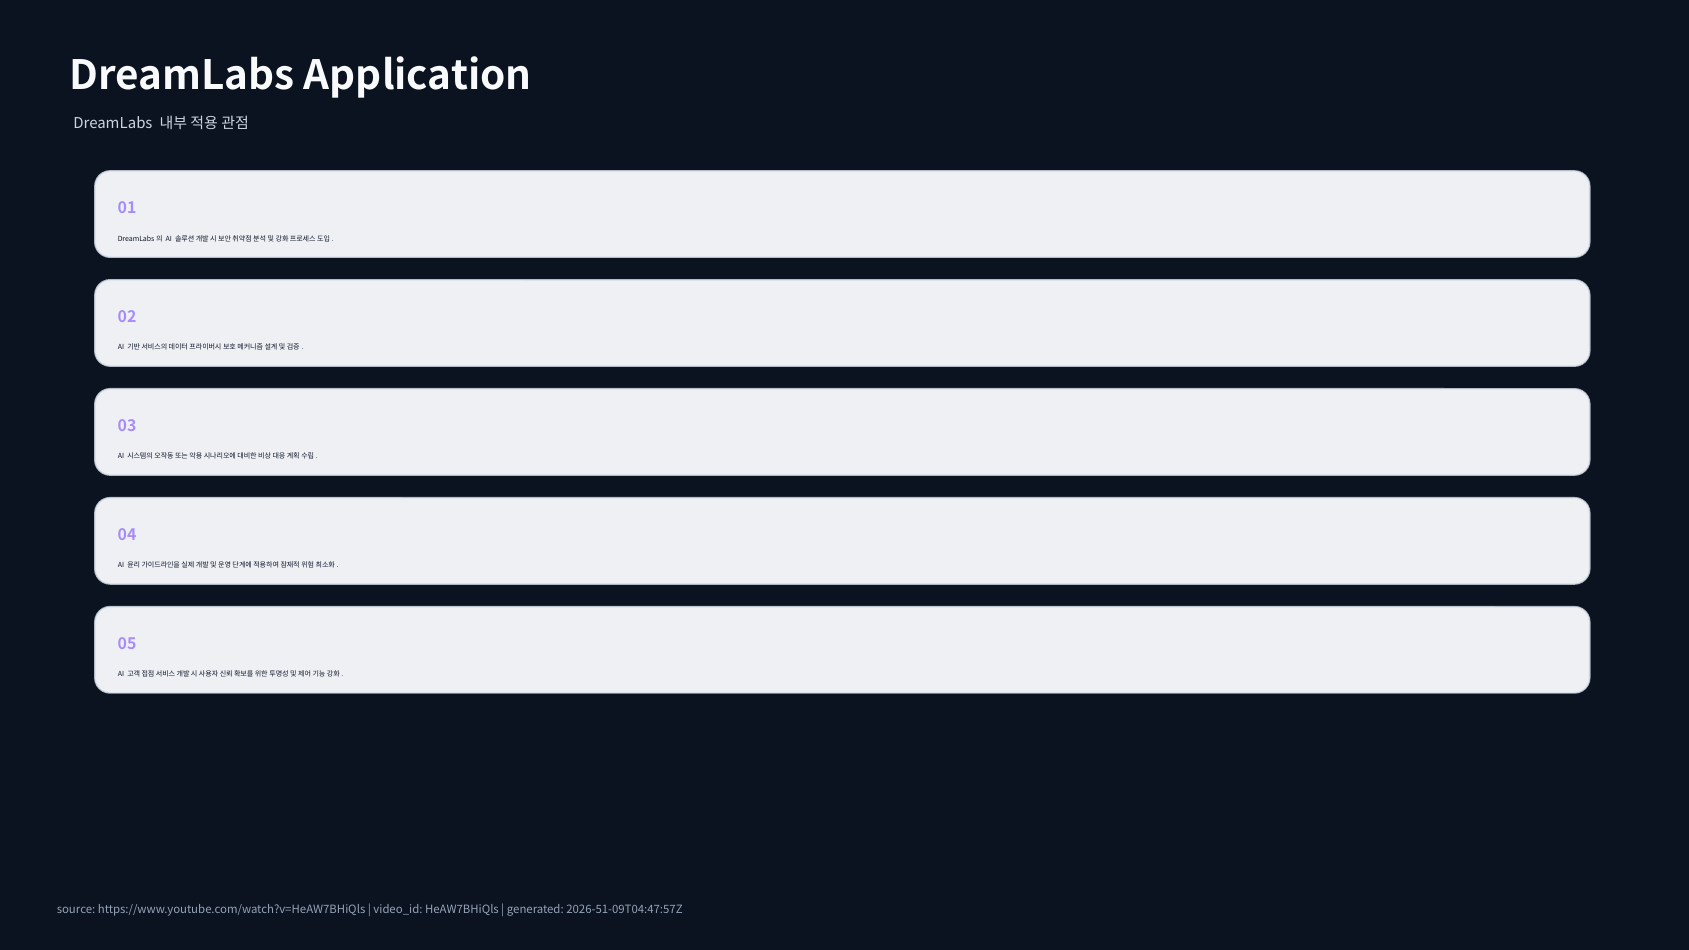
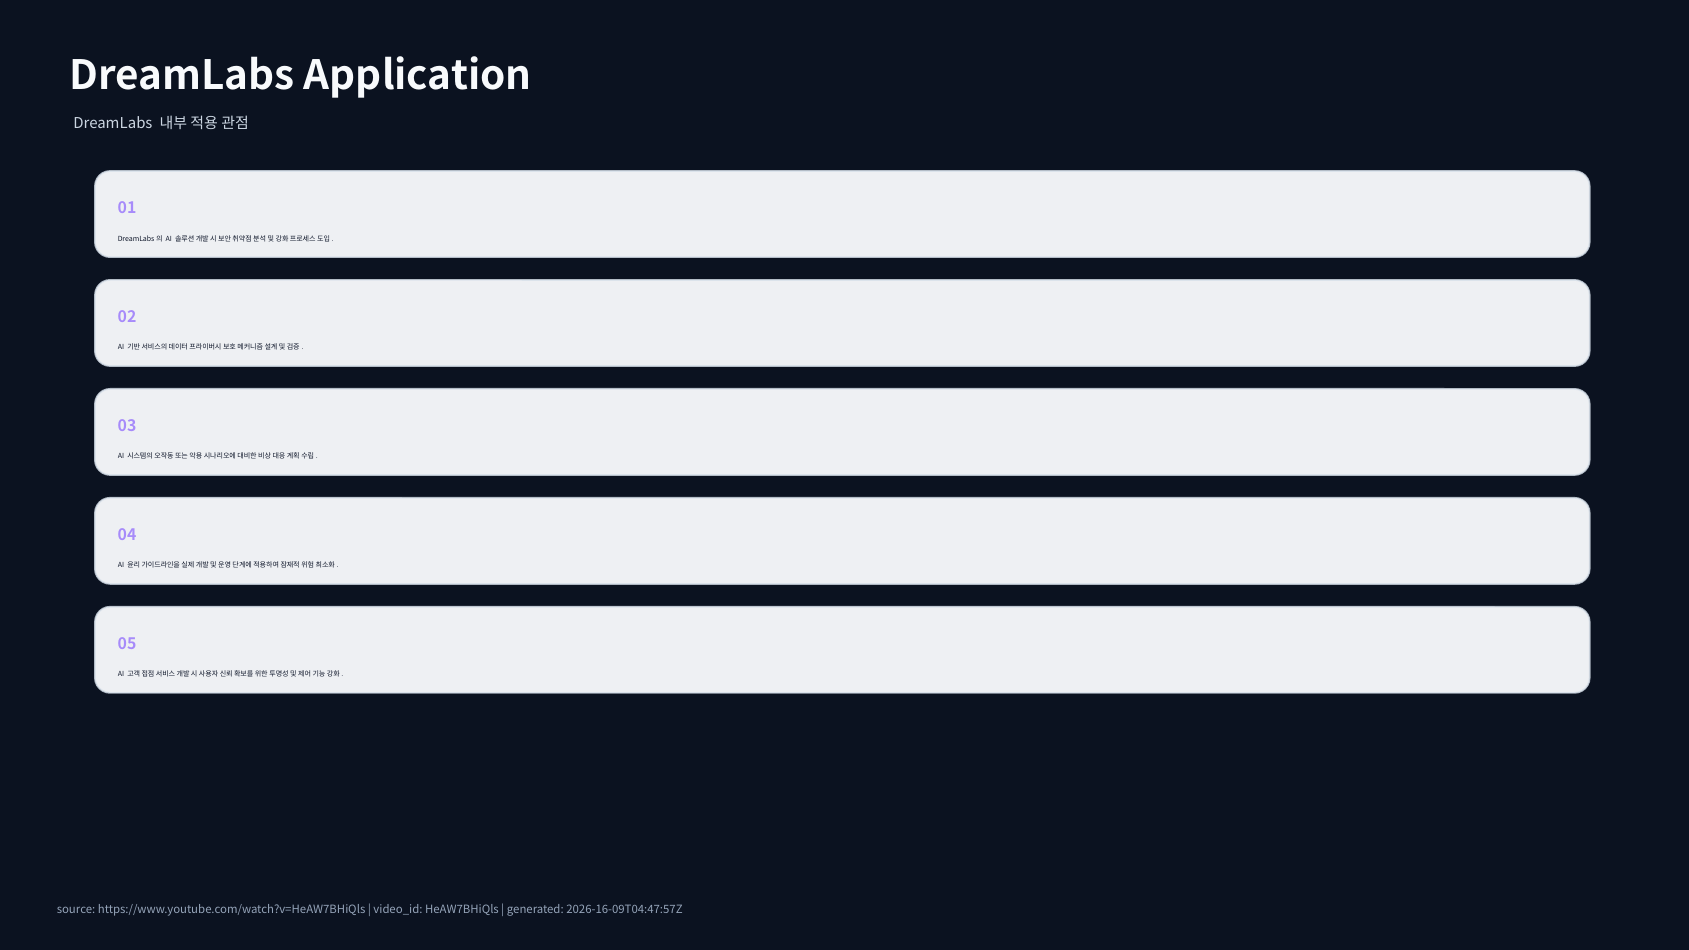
2026-51-09T04:47:57Z: 2026-51-09T04:47:57Z -> 2026-16-09T04:47:57Z
